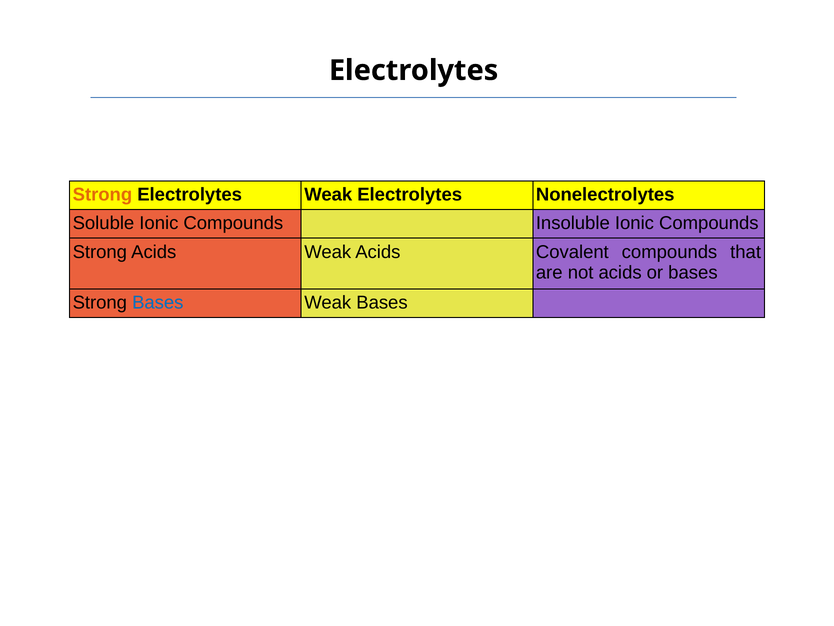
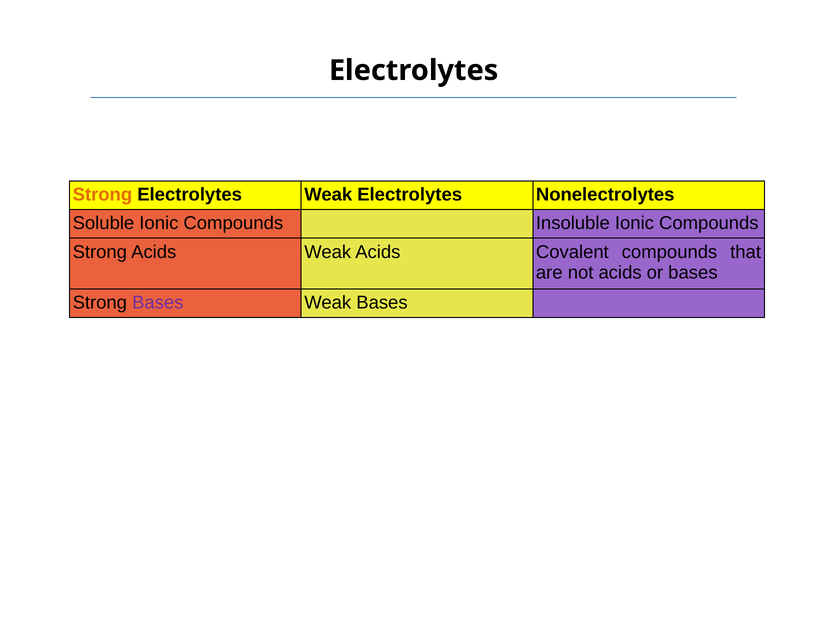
Bases at (158, 303) colour: blue -> purple
